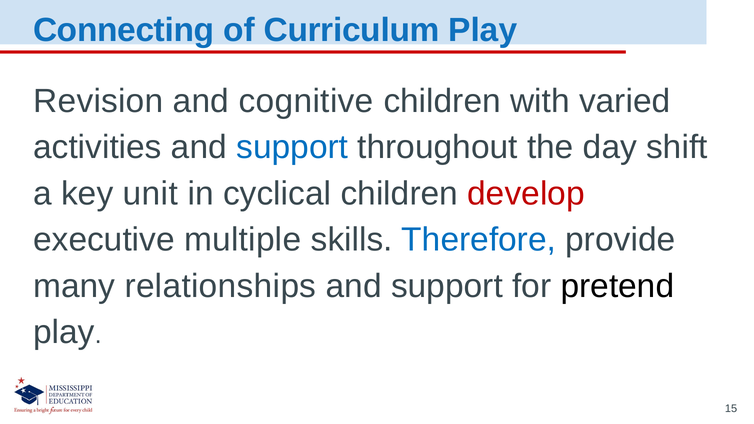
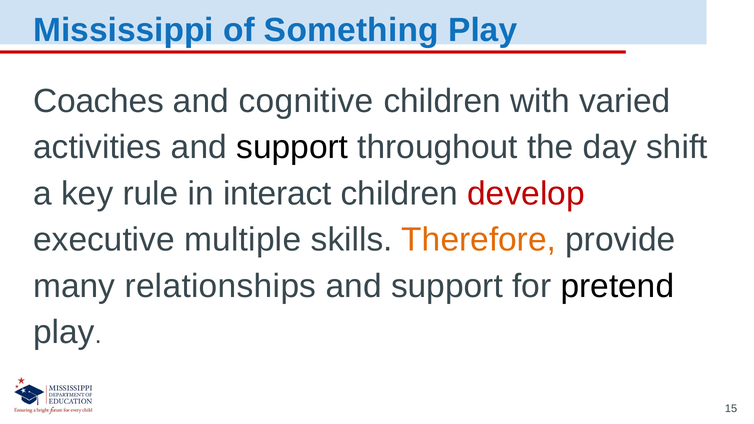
Connecting: Connecting -> Mississippi
Curriculum: Curriculum -> Something
Revision: Revision -> Coaches
support at (292, 147) colour: blue -> black
unit: unit -> rule
cyclical: cyclical -> interact
Therefore colour: blue -> orange
